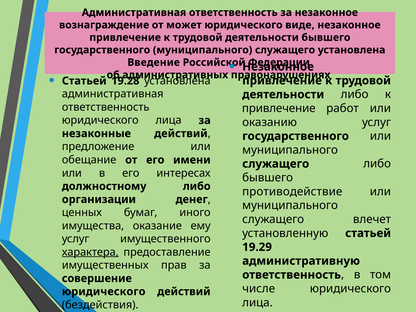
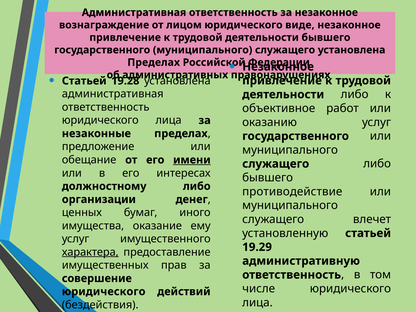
может: может -> лицом
Введение at (154, 62): Введение -> Пределах
привлечение at (279, 108): привлечение -> объективное
незаконные действий: действий -> пределах
имени underline: none -> present
